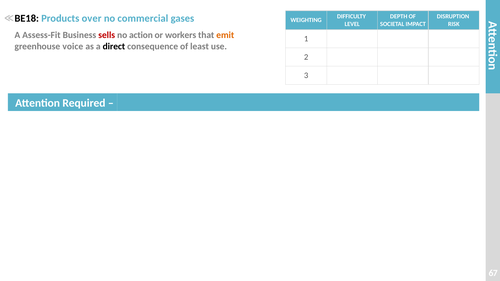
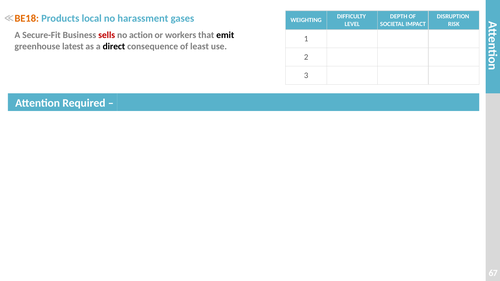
BE18 colour: black -> orange
over: over -> local
commercial: commercial -> harassment
Assess-Fit: Assess-Fit -> Secure-Fit
emit colour: orange -> black
voice: voice -> latest
